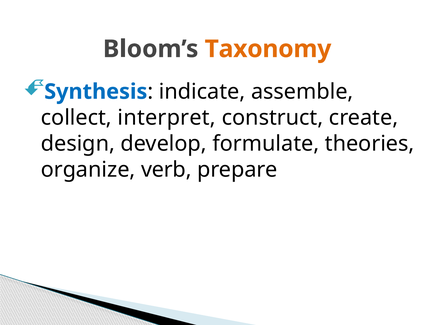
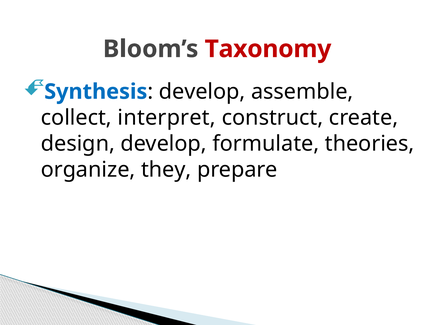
Taxonomy colour: orange -> red
indicate at (202, 92): indicate -> develop
verb: verb -> they
